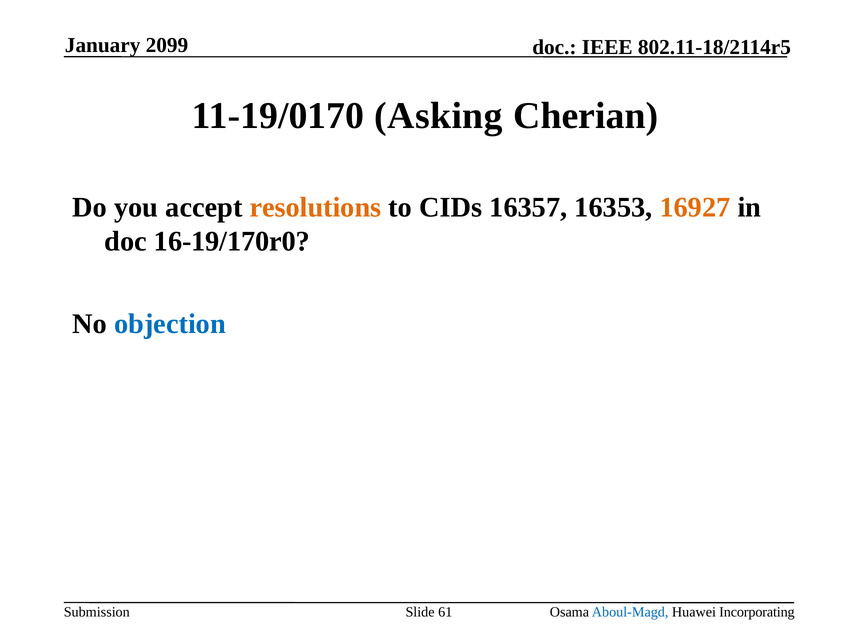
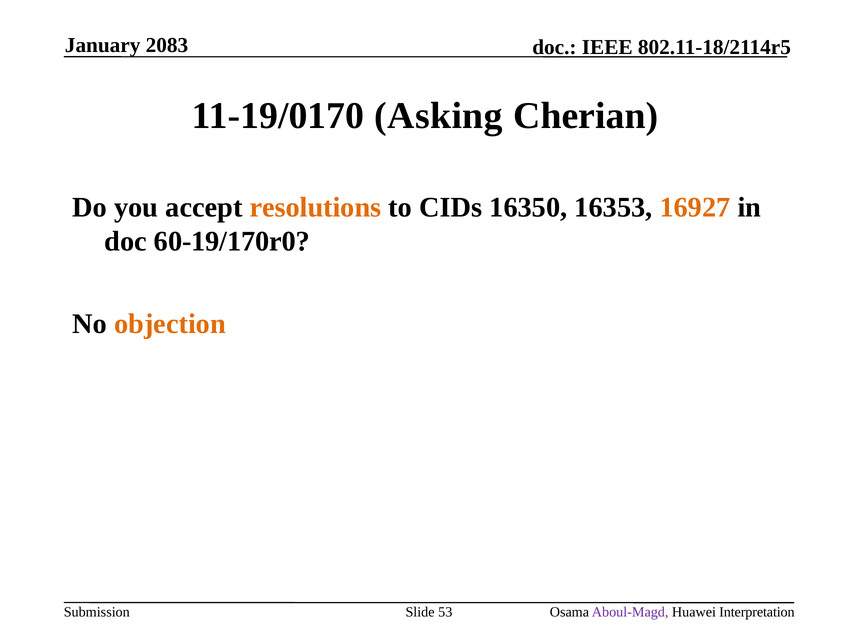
2099: 2099 -> 2083
16357: 16357 -> 16350
16-19/170r0: 16-19/170r0 -> 60-19/170r0
objection colour: blue -> orange
61: 61 -> 53
Aboul-Magd colour: blue -> purple
Incorporating: Incorporating -> Interpretation
